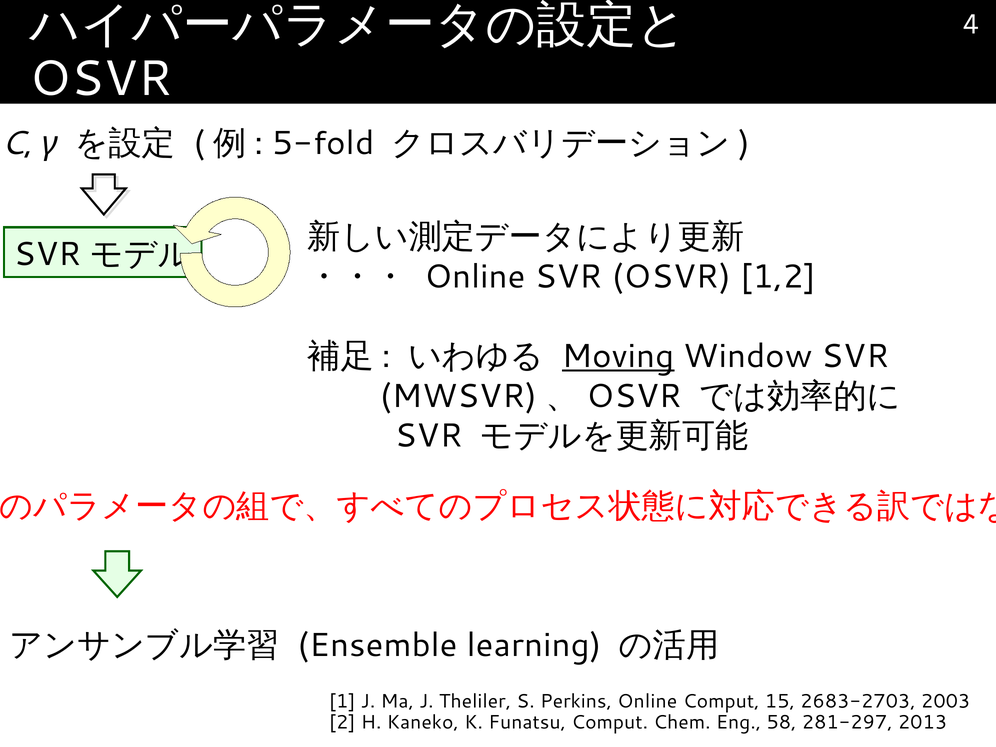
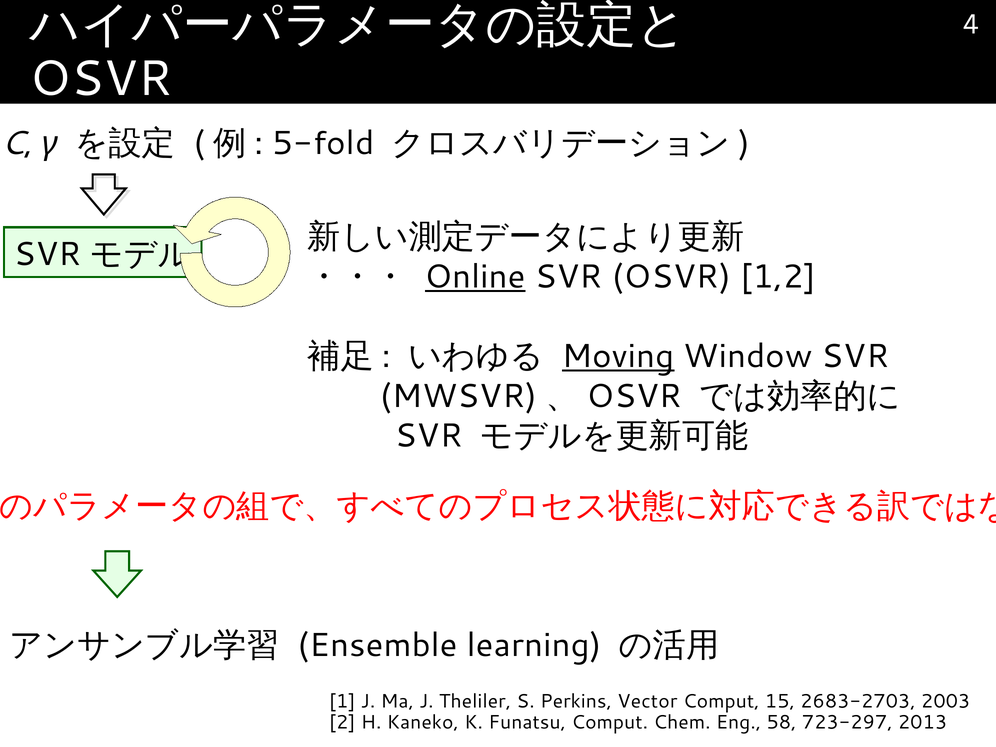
Online at (475, 277) underline: none -> present
Perkins Online: Online -> Vector
281-297: 281-297 -> 723-297
